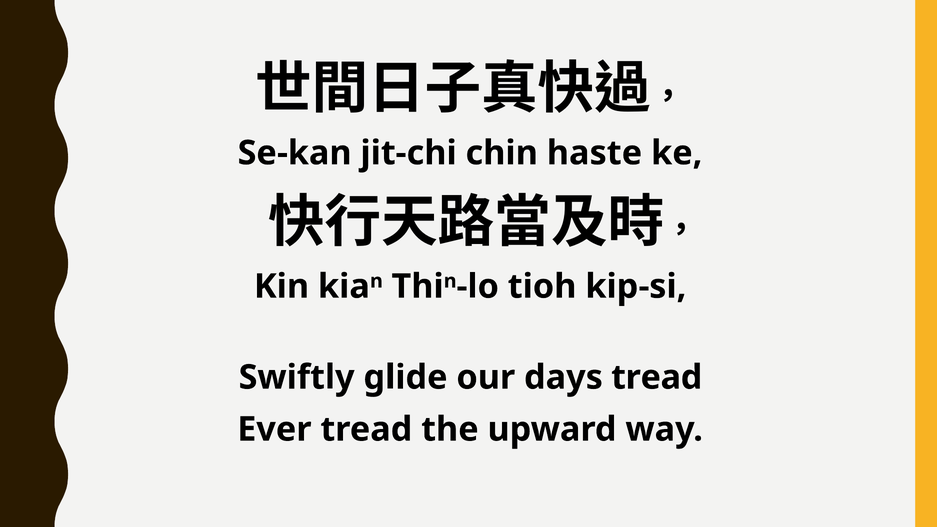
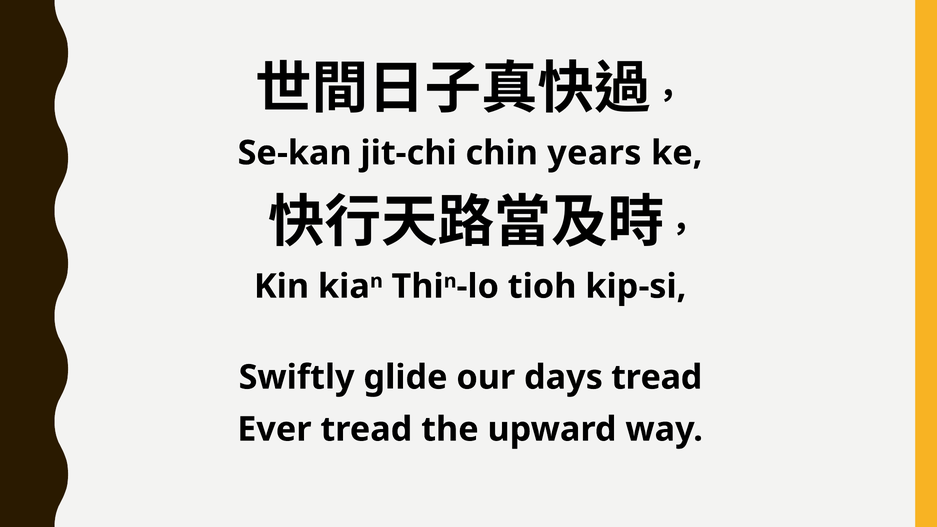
haste: haste -> years
